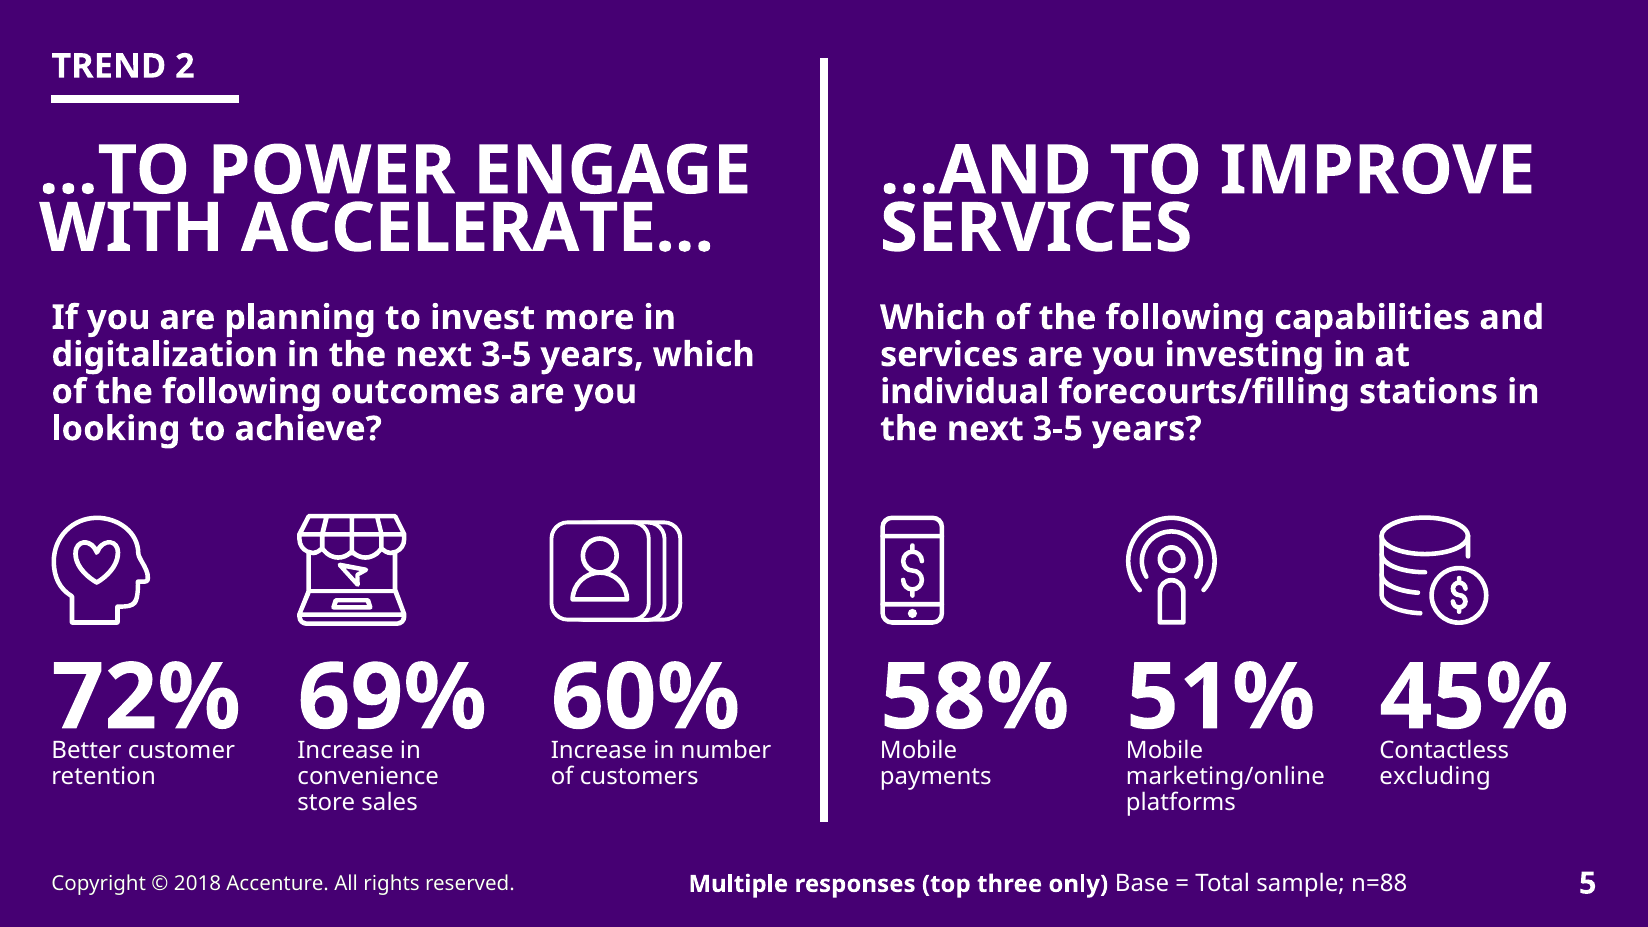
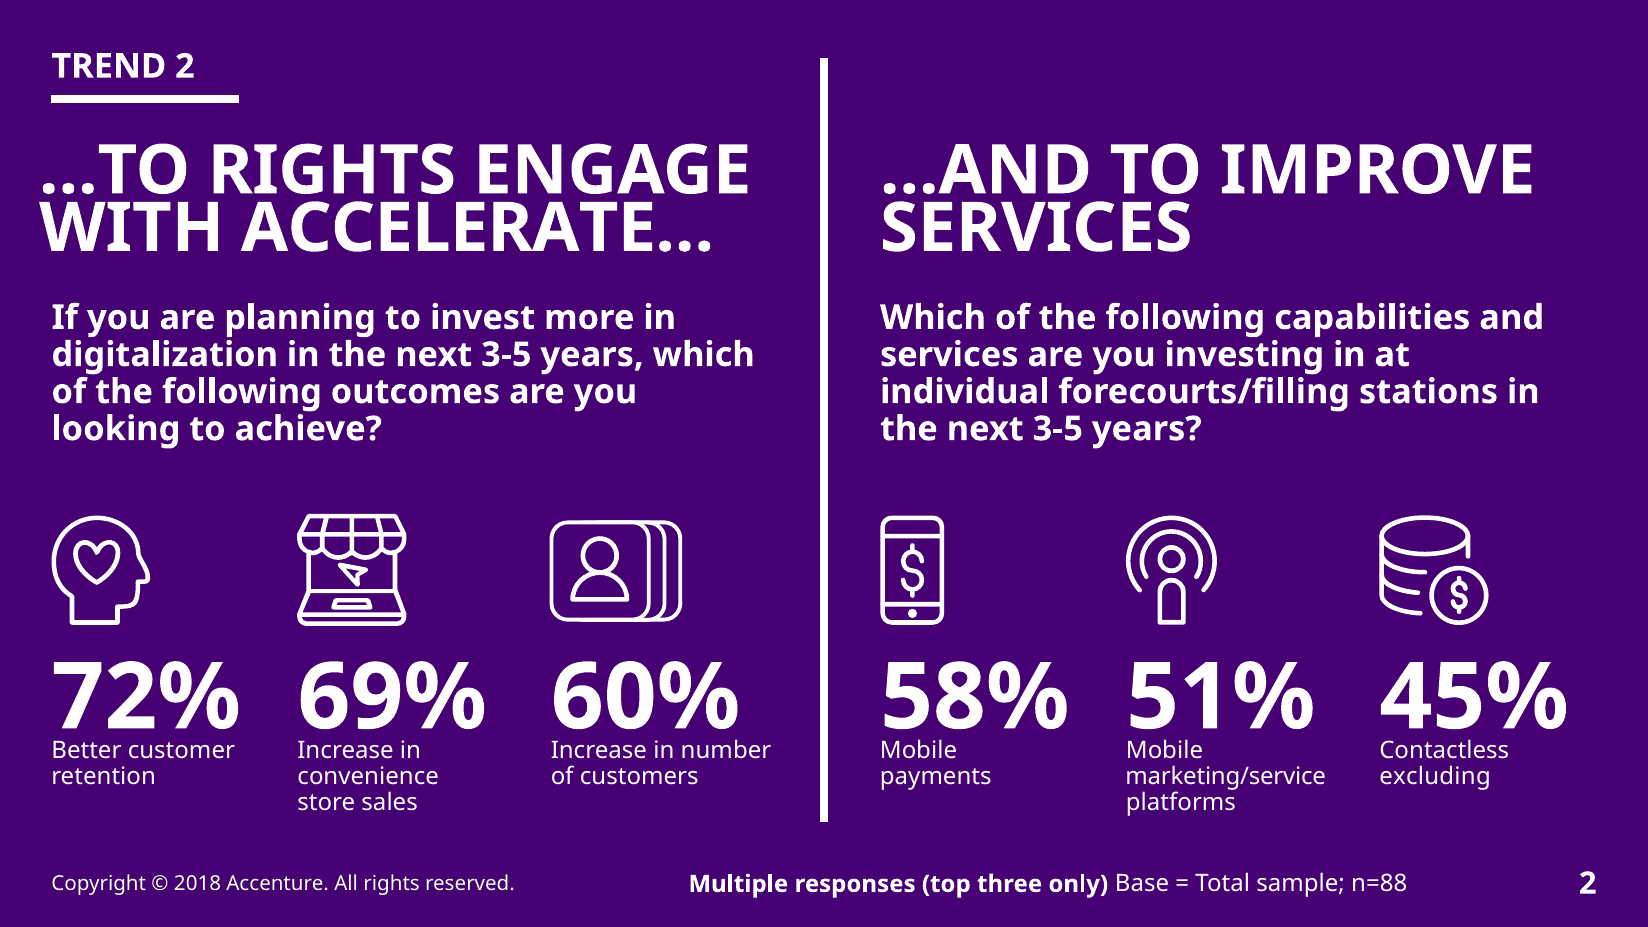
…TO POWER: POWER -> RIGHTS
marketing/online: marketing/online -> marketing/service
5 at (1588, 883): 5 -> 2
